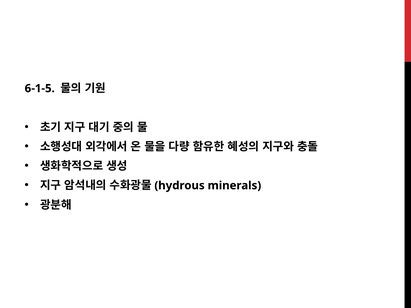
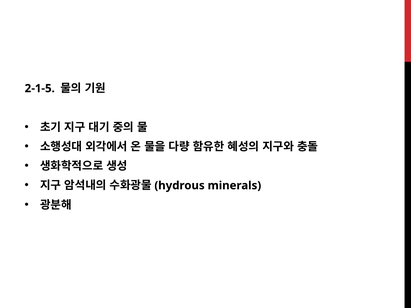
6-1-5: 6-1-5 -> 2-1-5
